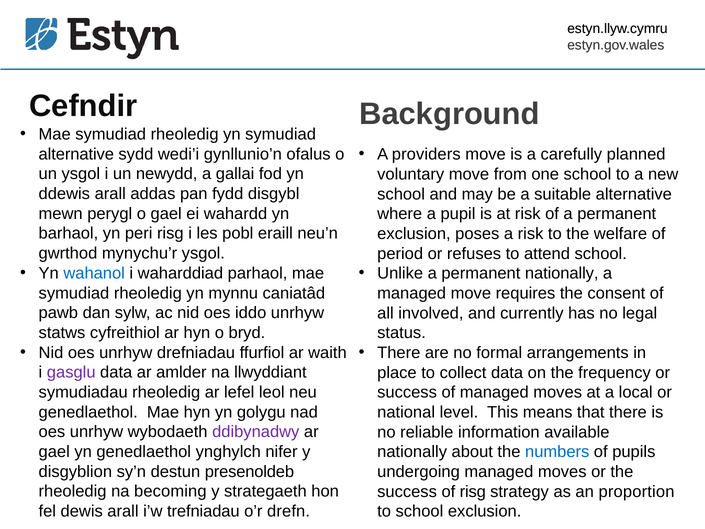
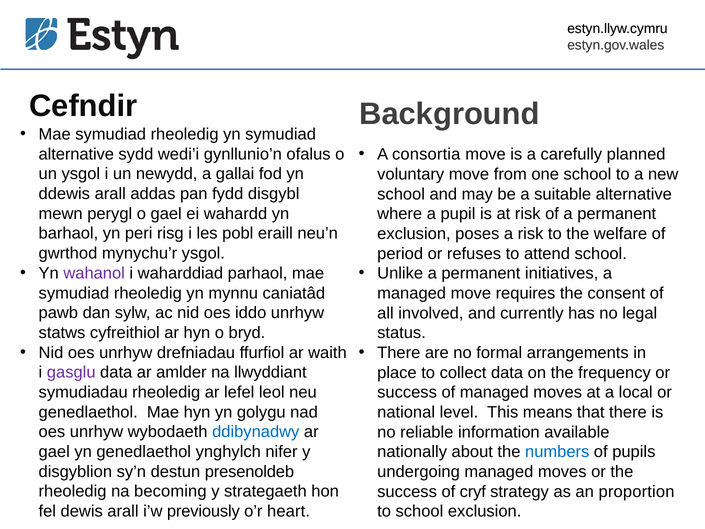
providers: providers -> consortia
wahanol colour: blue -> purple
permanent nationally: nationally -> initiatives
ddibynadwy colour: purple -> blue
of risg: risg -> cryf
trefniadau: trefniadau -> previously
drefn: drefn -> heart
